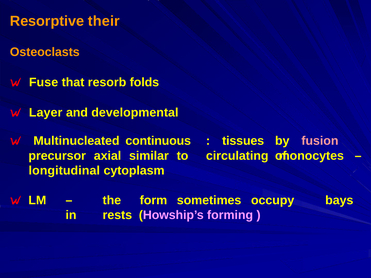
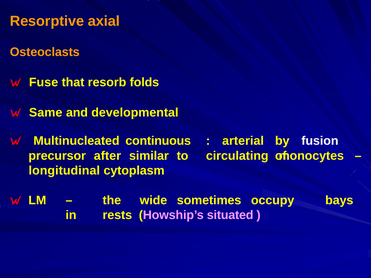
their: their -> axial
Layer: Layer -> Same
tissues: tissues -> arterial
fusion colour: pink -> white
axial: axial -> after
form: form -> wide
forming: forming -> situated
